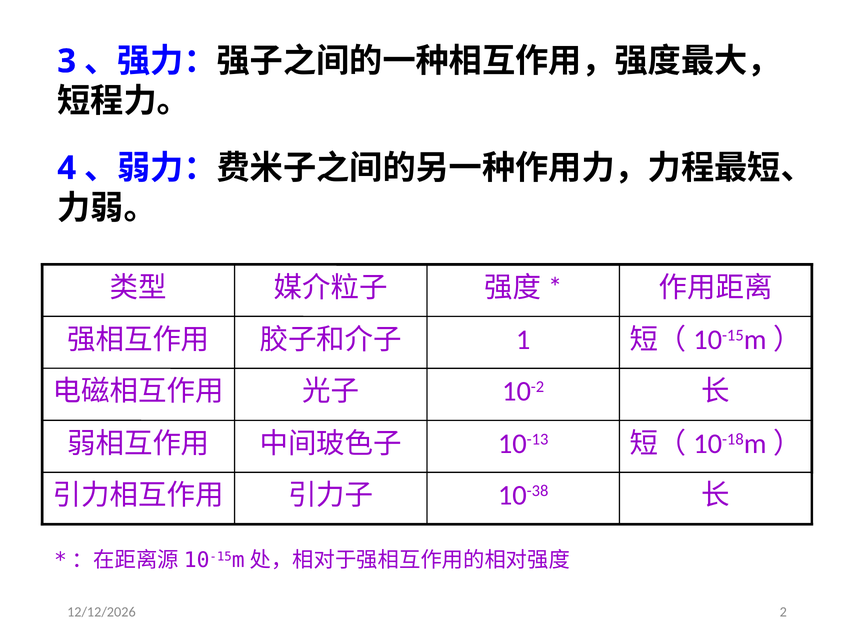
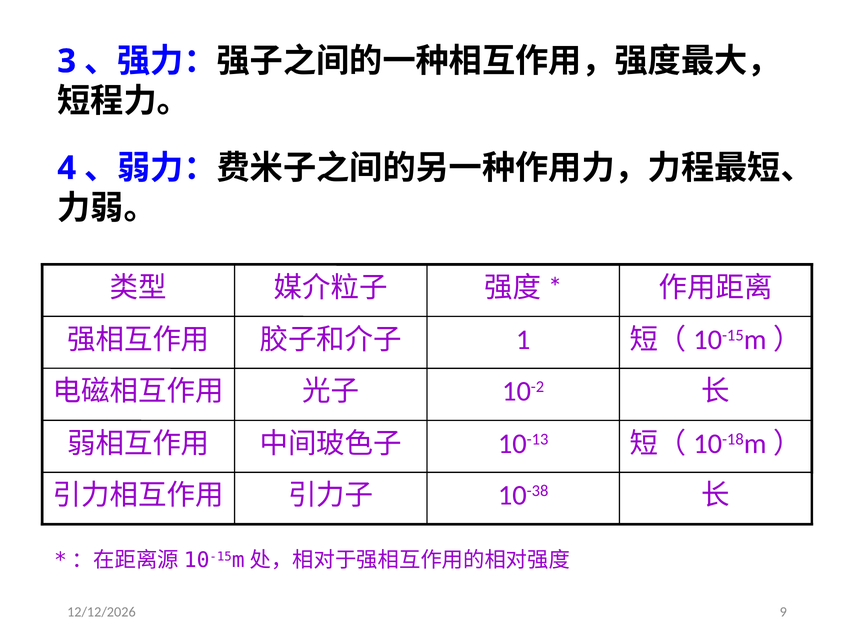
2: 2 -> 9
